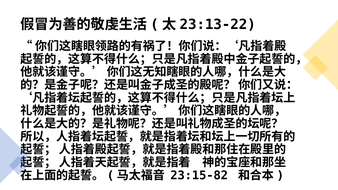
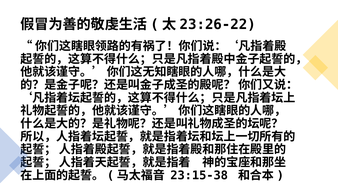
23:13-22: 23:13-22 -> 23:26-22
23:15-82: 23:15-82 -> 23:15-38
